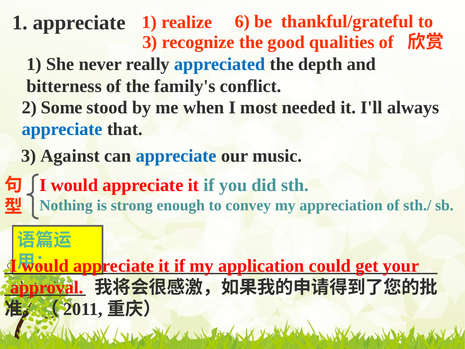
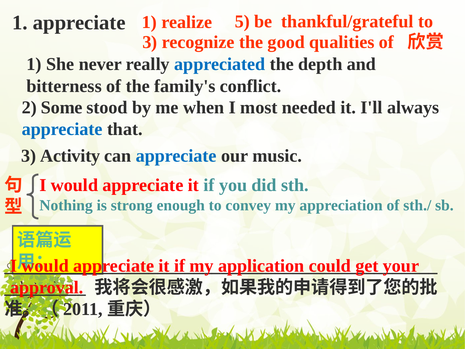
6: 6 -> 5
Against: Against -> Activity
